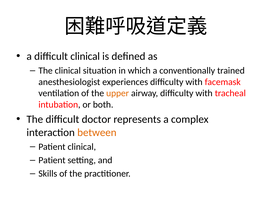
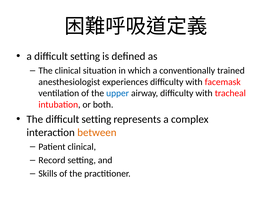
a difficult clinical: clinical -> setting
upper colour: orange -> blue
The difficult doctor: doctor -> setting
Patient at (52, 160): Patient -> Record
